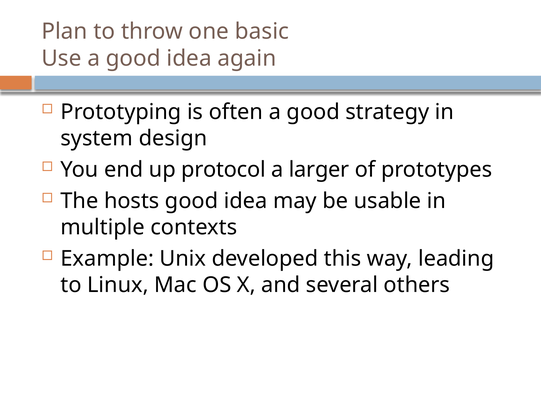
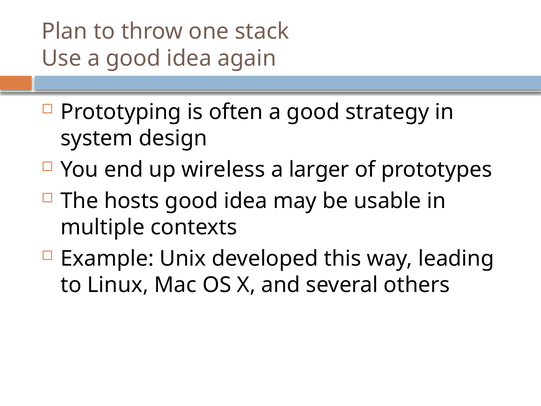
basic: basic -> stack
protocol: protocol -> wireless
